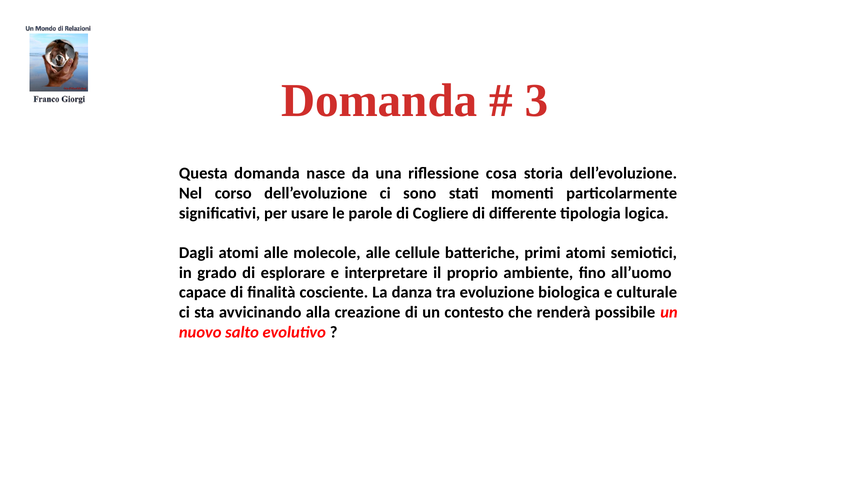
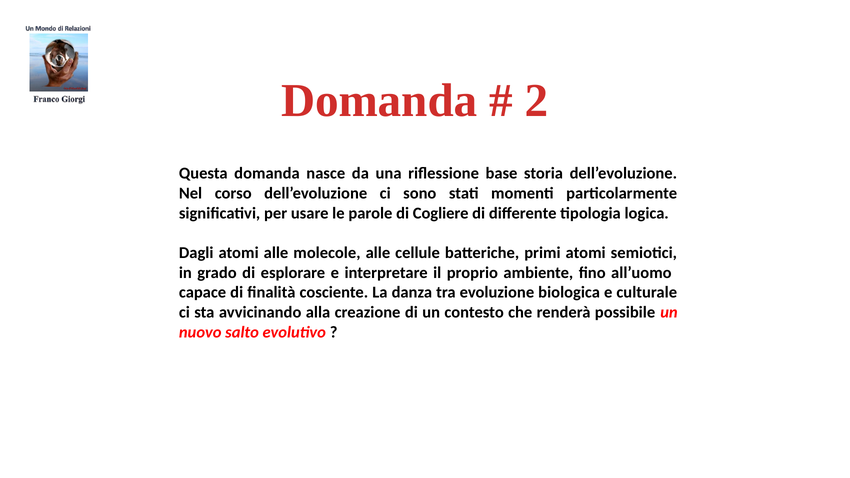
3: 3 -> 2
cosa: cosa -> base
